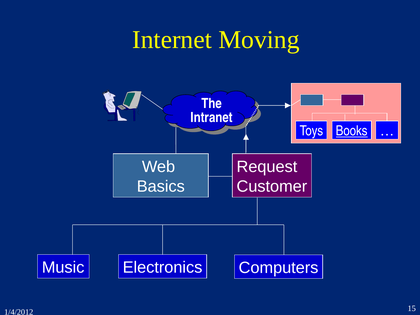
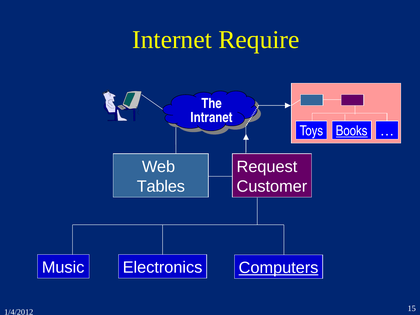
Moving: Moving -> Require
Basics: Basics -> Tables
Computers underline: none -> present
